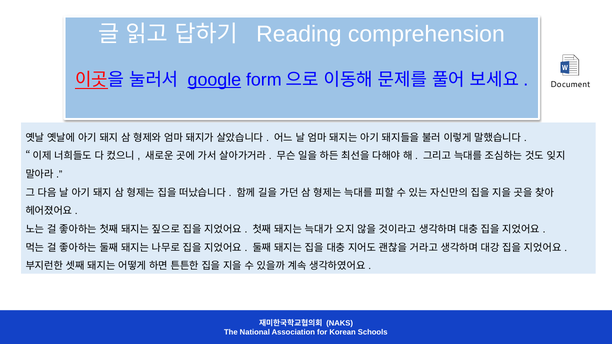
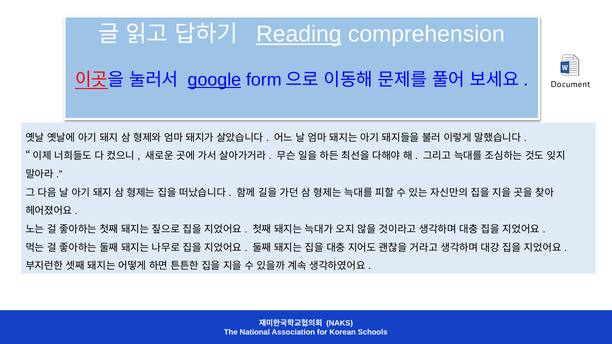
Reading underline: none -> present
